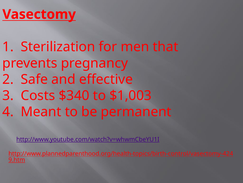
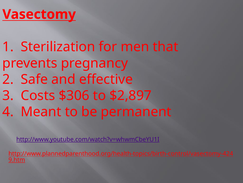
$340: $340 -> $306
$1,003: $1,003 -> $2,897
